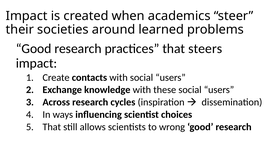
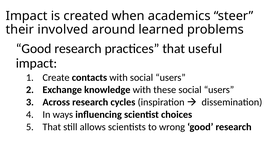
societies: societies -> involved
steers: steers -> useful
